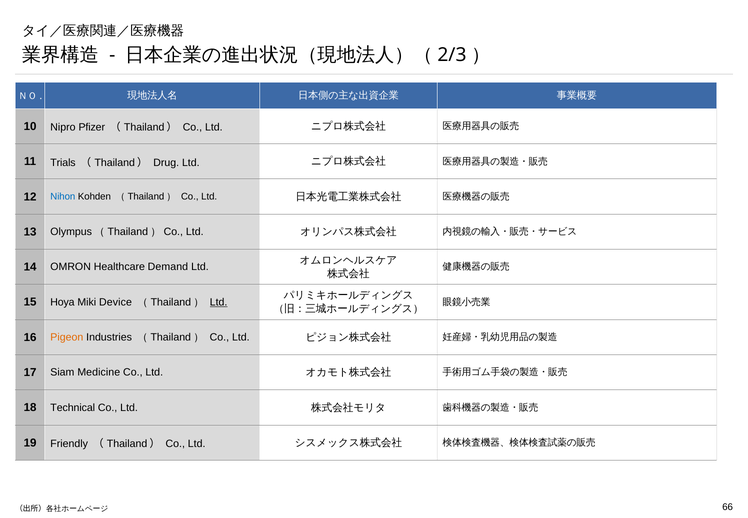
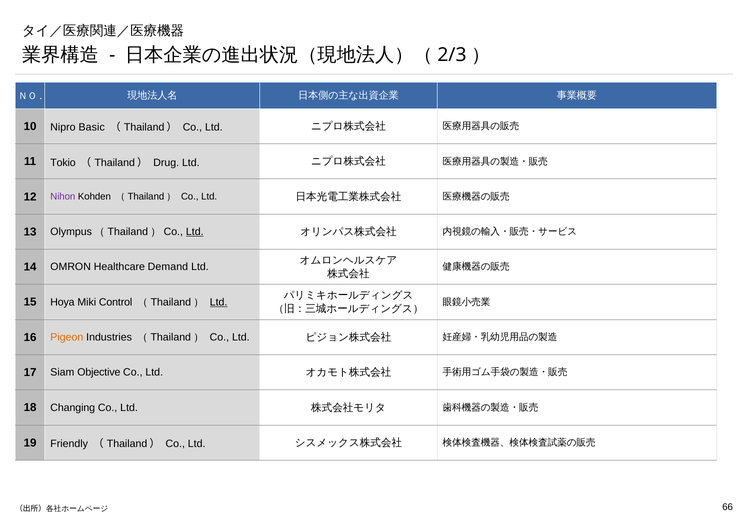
Pfizer: Pfizer -> Basic
Trials: Trials -> Tokio
Nihon colour: blue -> purple
Ltd at (195, 232) underline: none -> present
Device: Device -> Control
Medicine: Medicine -> Objective
Technical: Technical -> Changing
